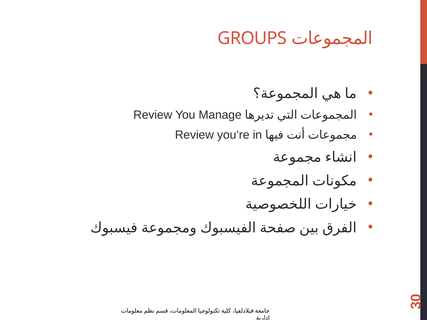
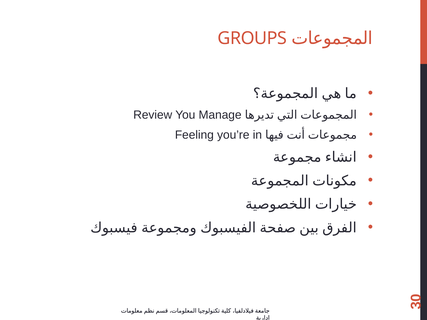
Review at (194, 135): Review -> Feeling
